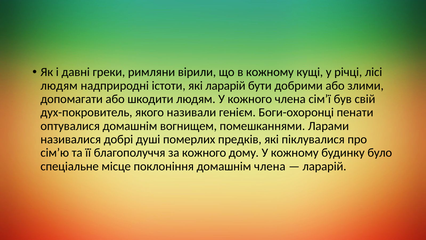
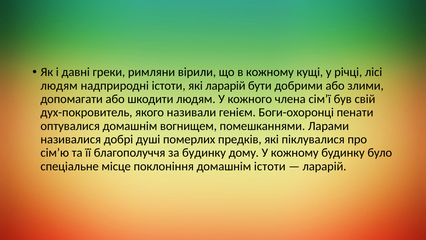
за кожного: кожного -> будинку
домашнім члена: члена -> істоти
